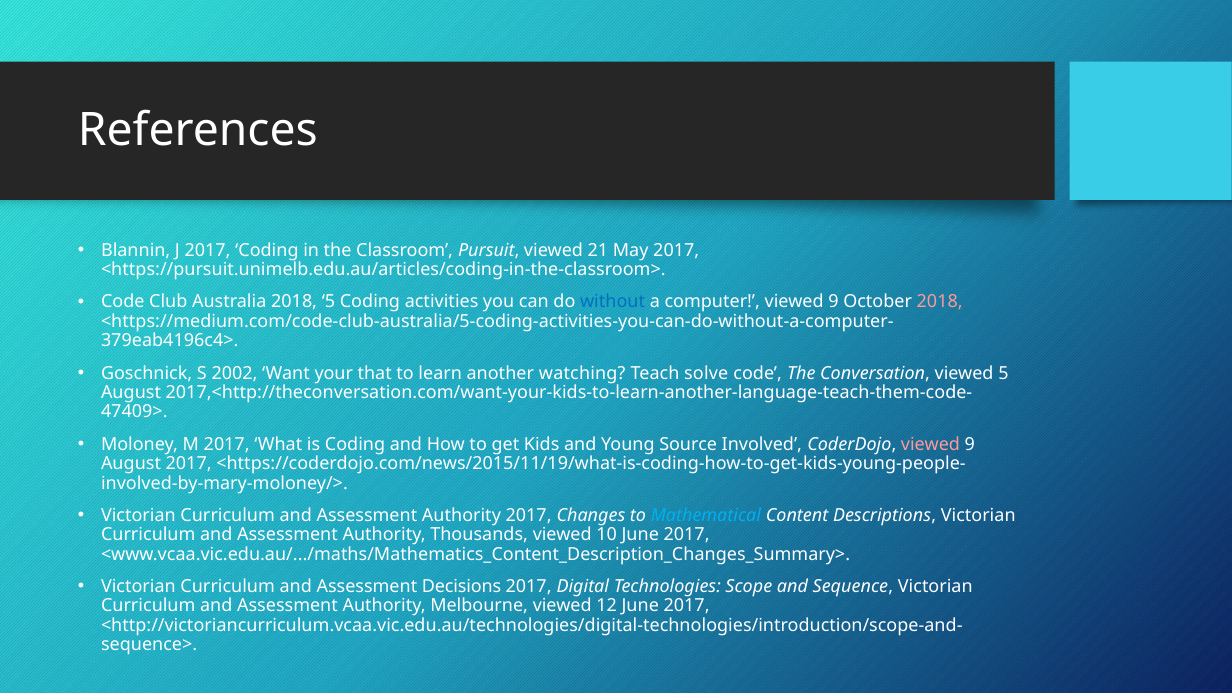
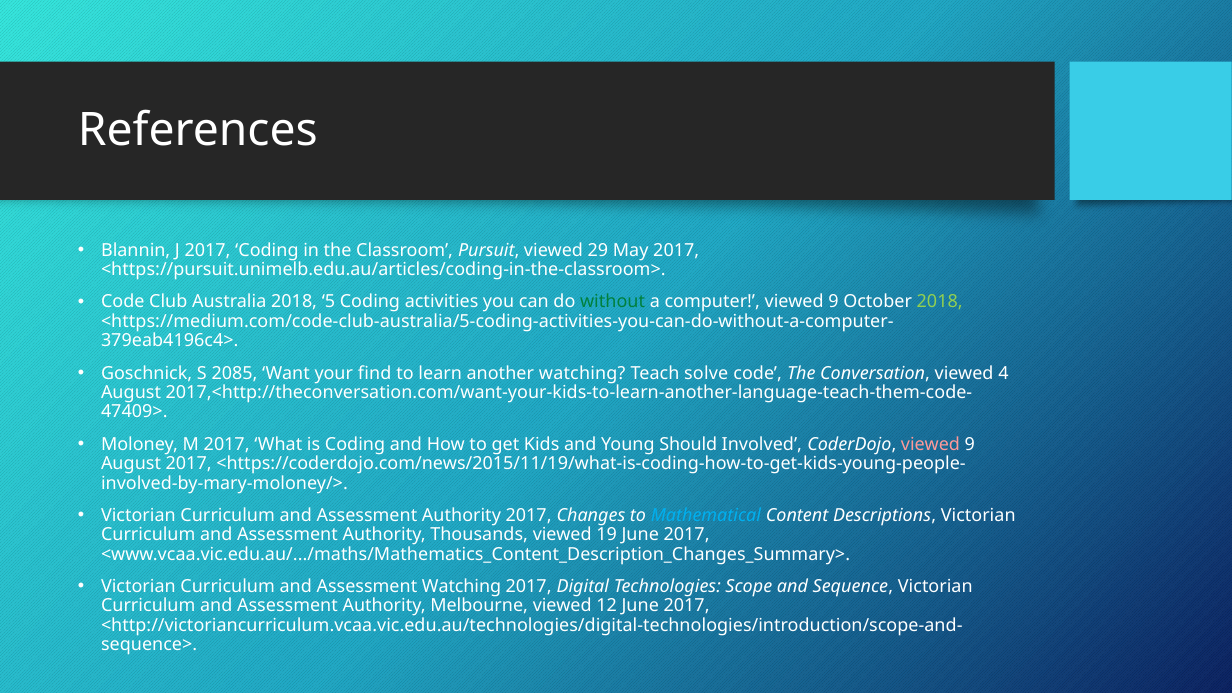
21: 21 -> 29
without colour: blue -> green
2018 at (940, 302) colour: pink -> light green
2002: 2002 -> 2085
that: that -> find
viewed 5: 5 -> 4
Source: Source -> Should
10: 10 -> 19
Assessment Decisions: Decisions -> Watching
